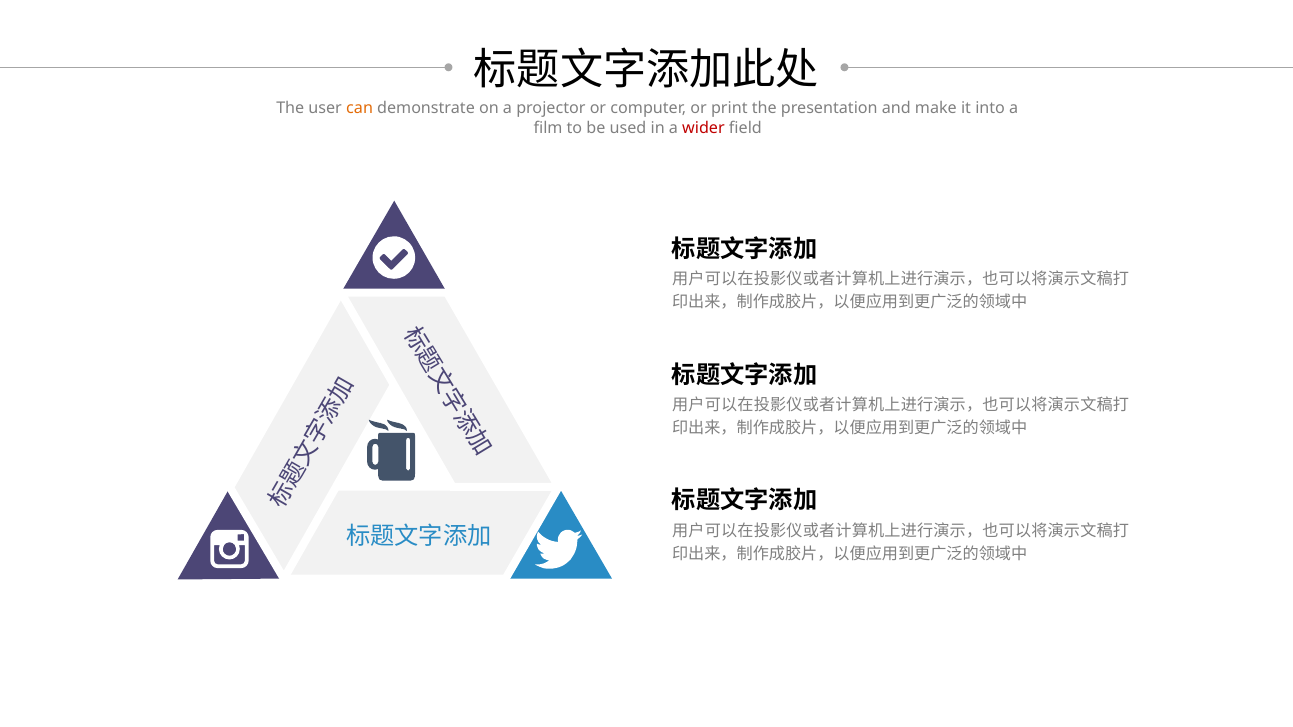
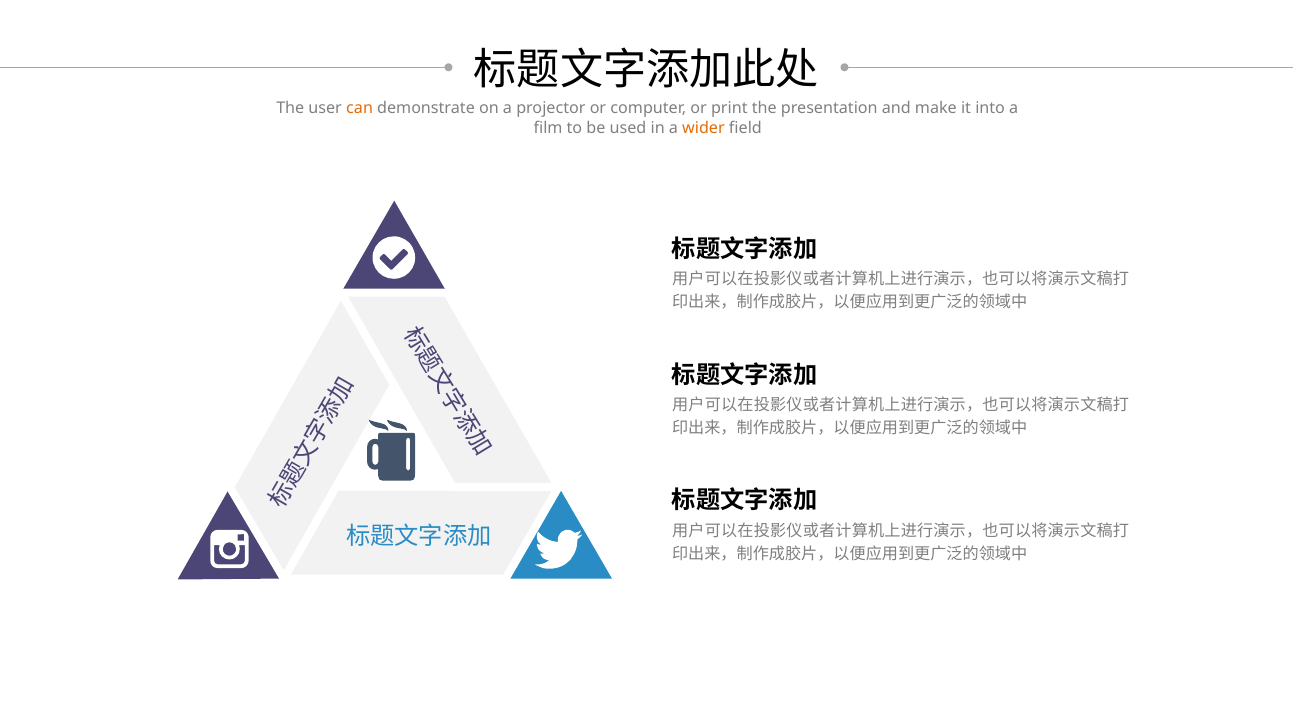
wider colour: red -> orange
